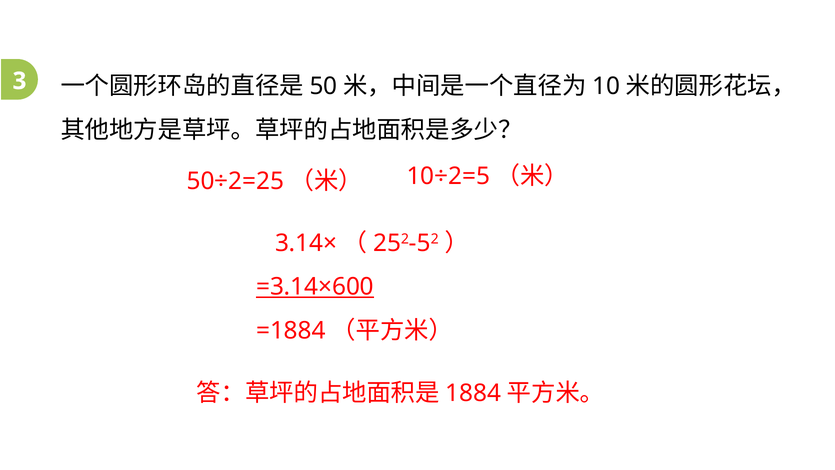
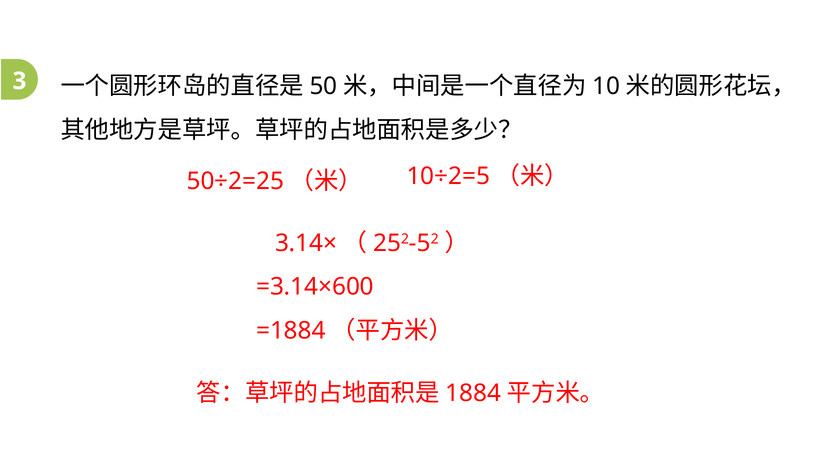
=3.14×600 underline: present -> none
